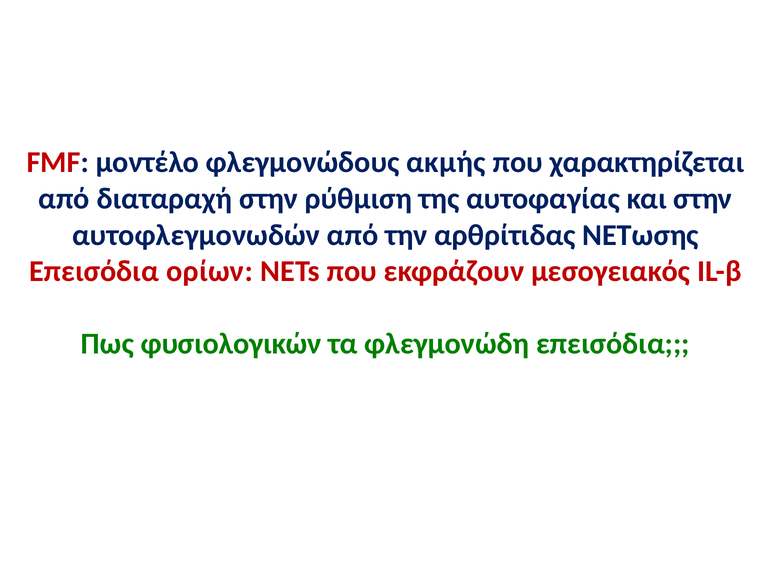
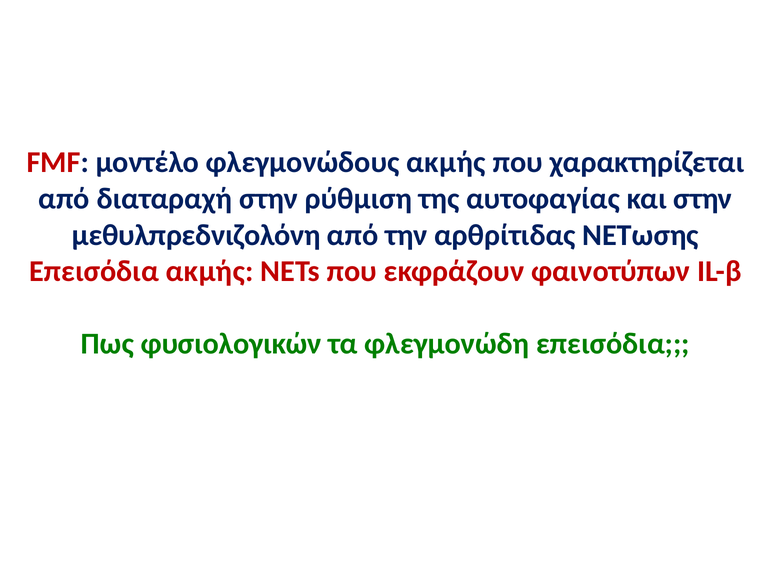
αυτοφλεγμονωδών: αυτοφλεγμονωδών -> μεθυλπρεδνιζολόνη
Επεισόδια ορίων: ορίων -> ακμής
μεσογειακός: μεσογειακός -> φαινοτύπων
